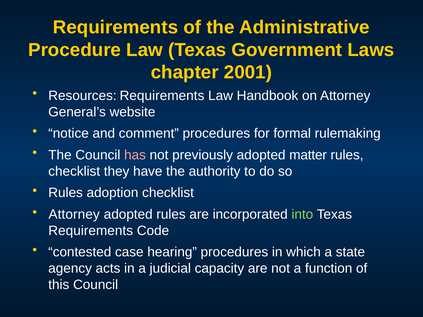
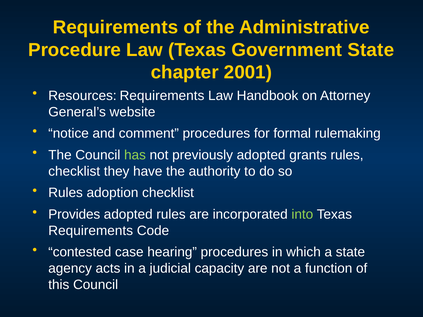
Government Laws: Laws -> State
has colour: pink -> light green
matter: matter -> grants
Attorney at (74, 215): Attorney -> Provides
